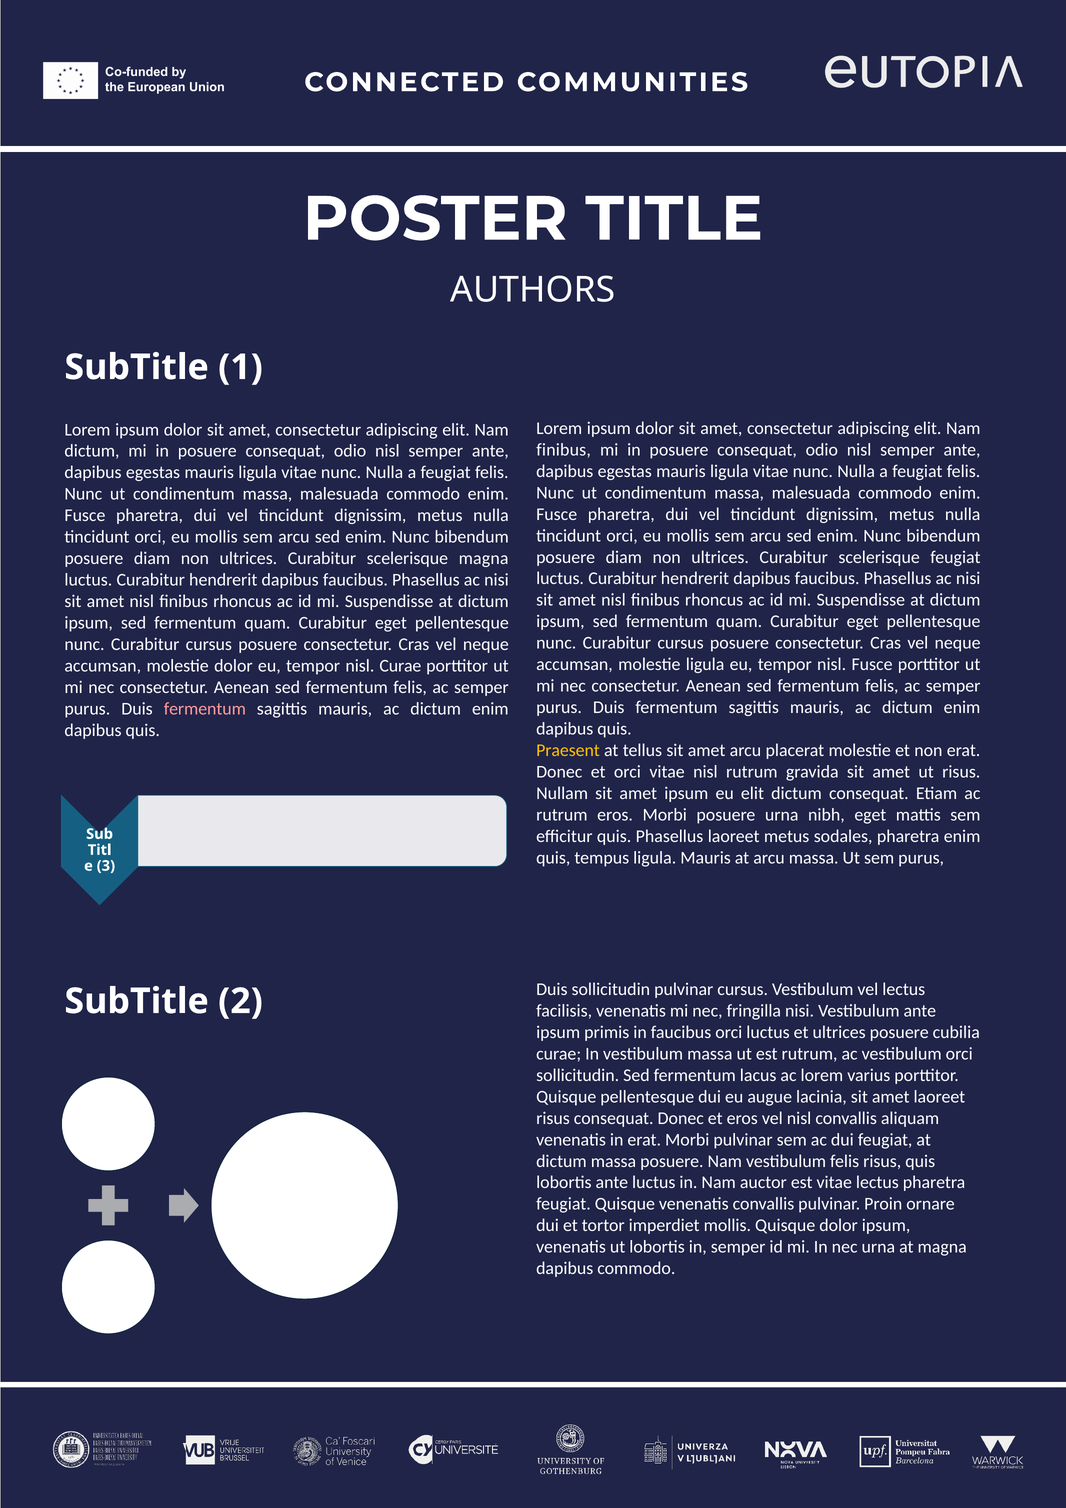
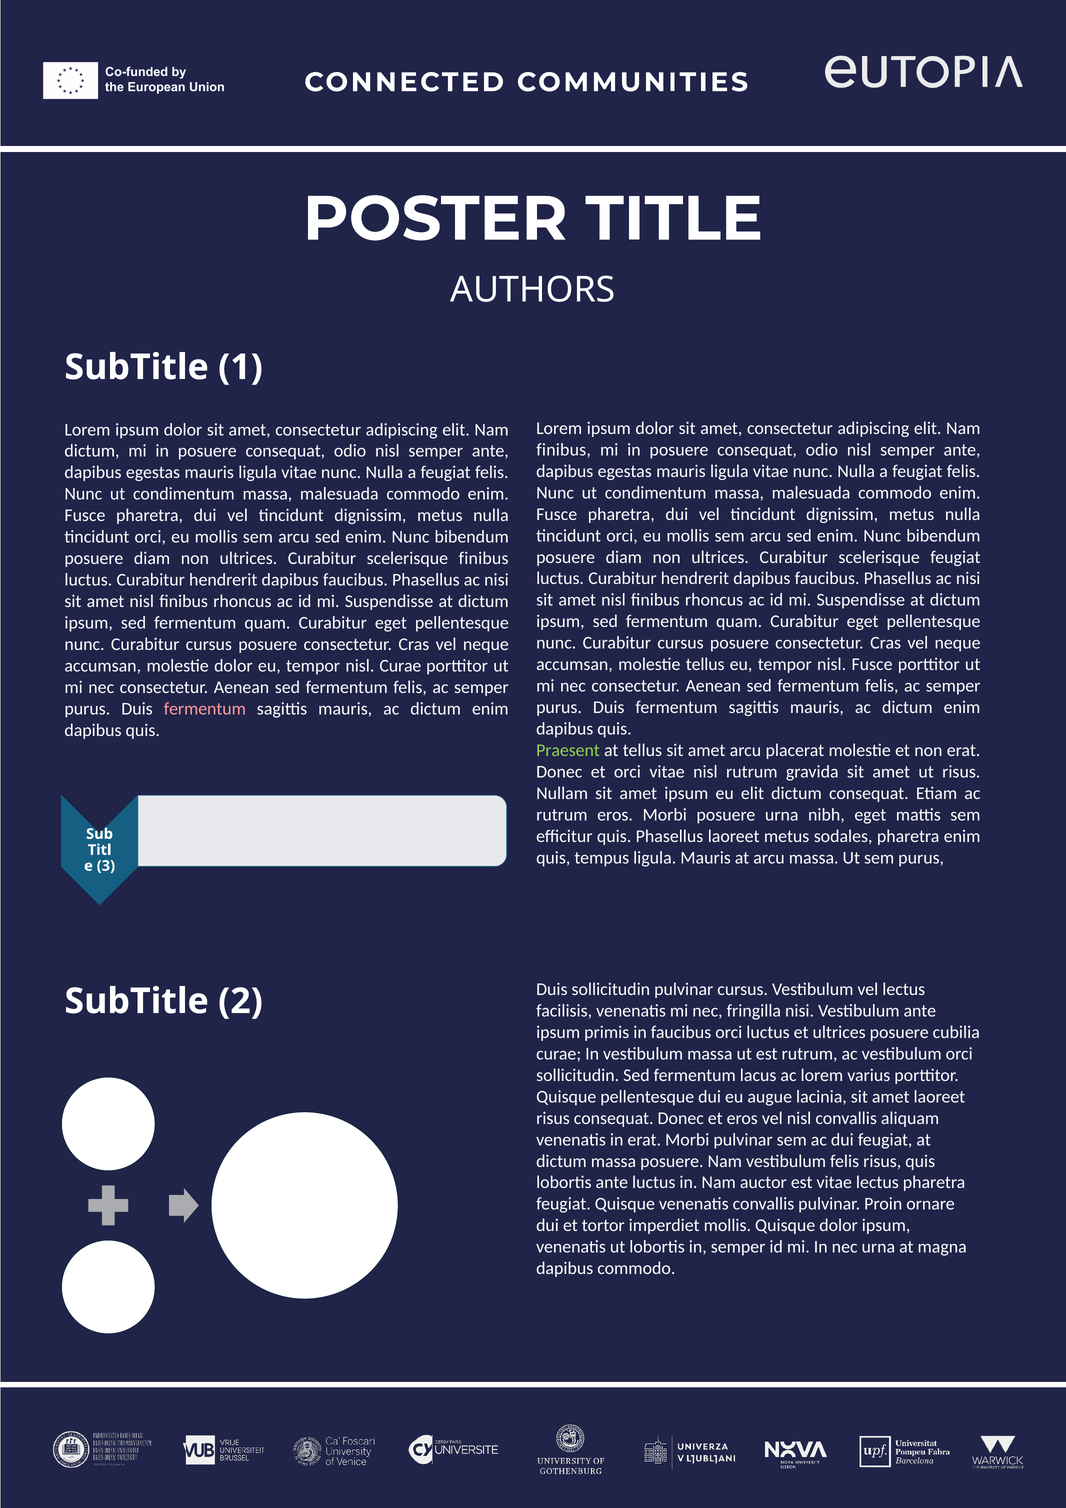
scelerisque magna: magna -> finibus
molestie ligula: ligula -> tellus
Praesent colour: yellow -> light green
